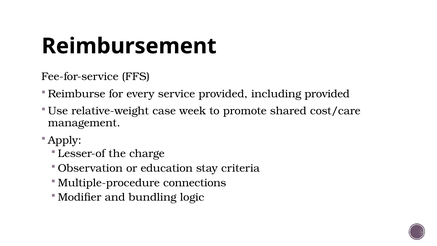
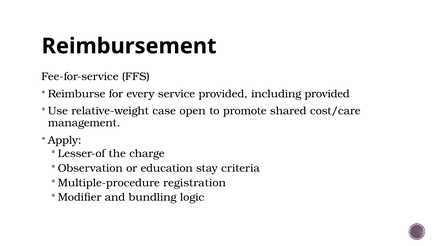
week: week -> open
connections: connections -> registration
